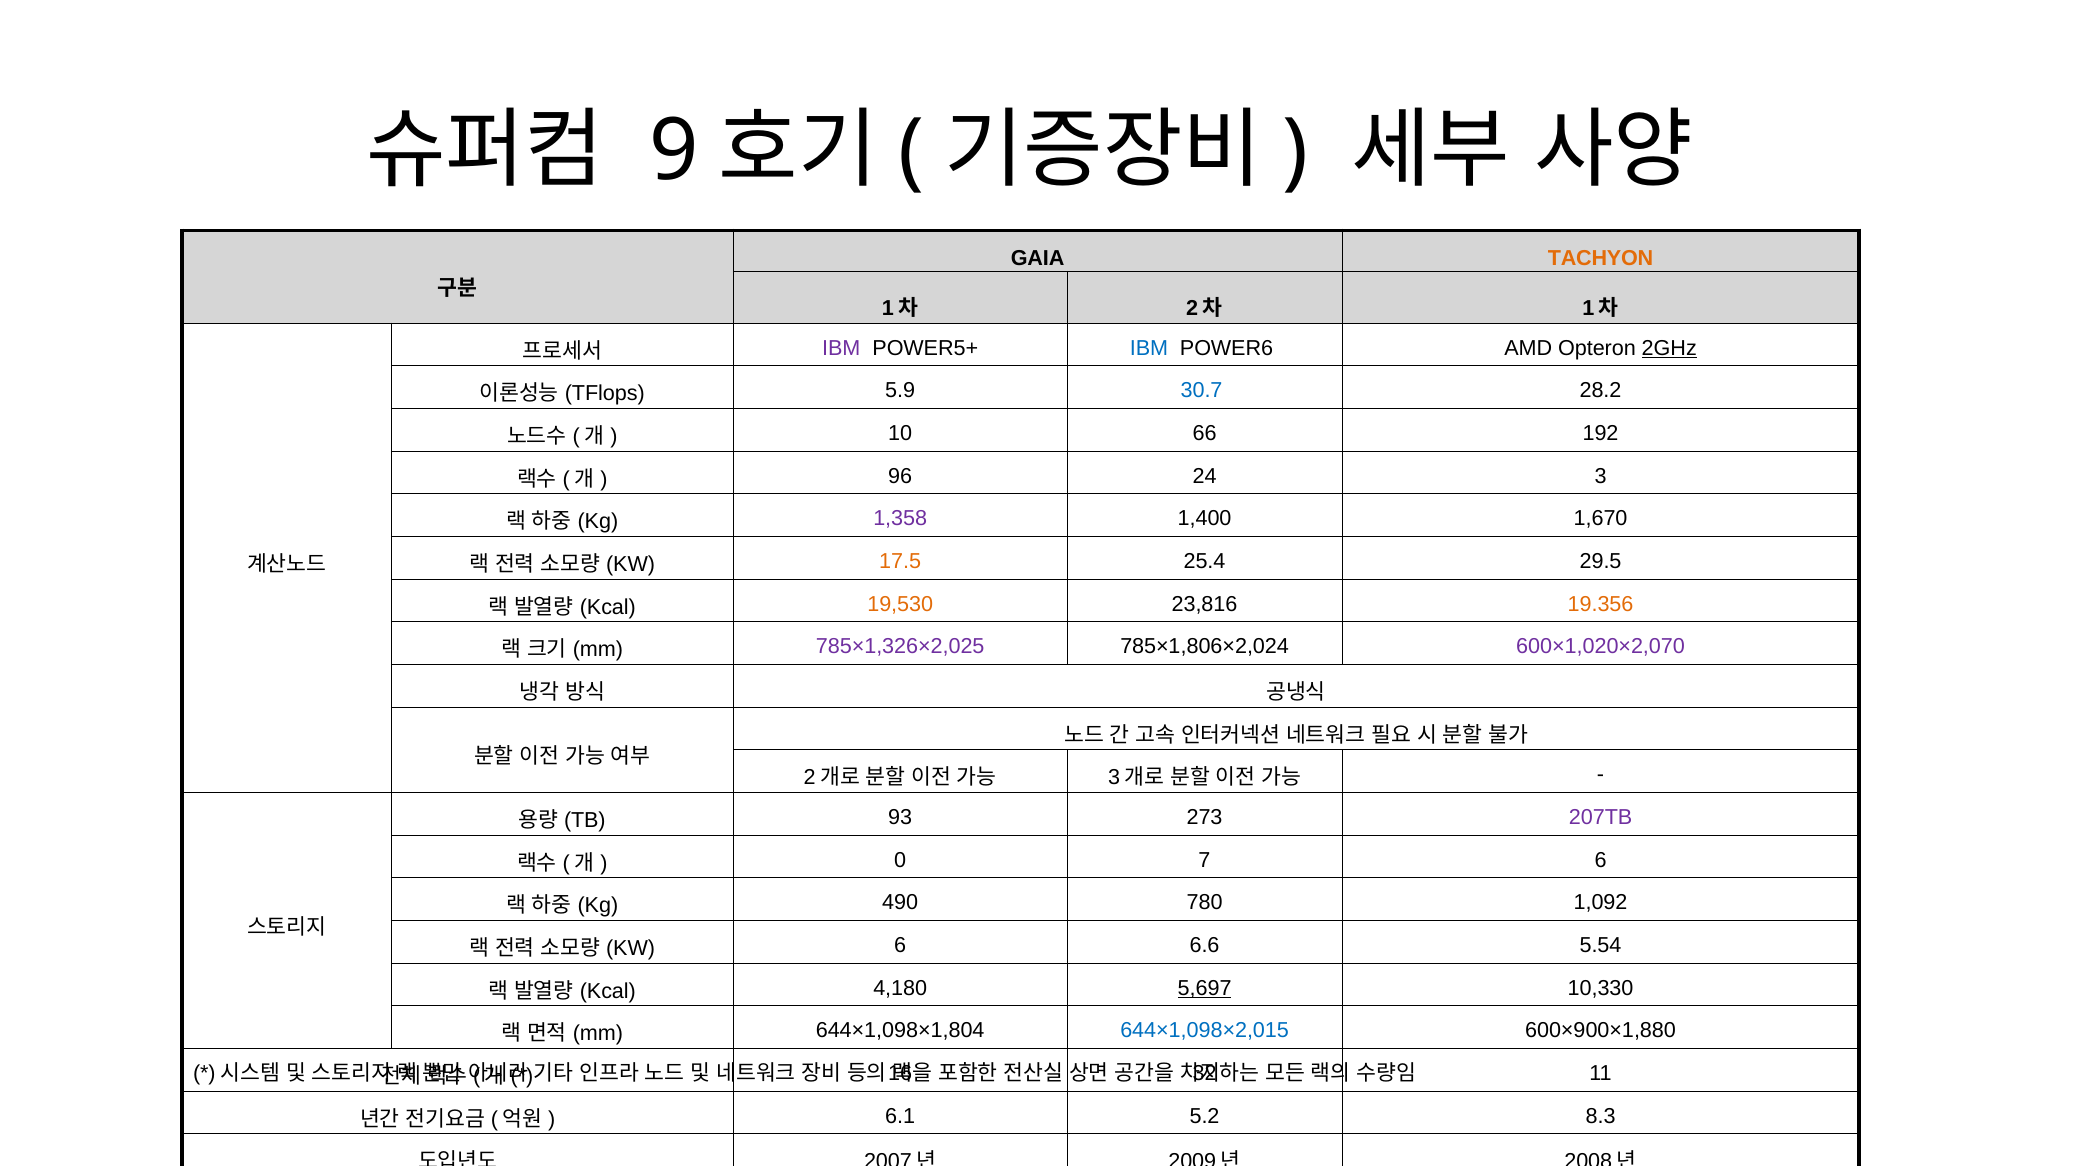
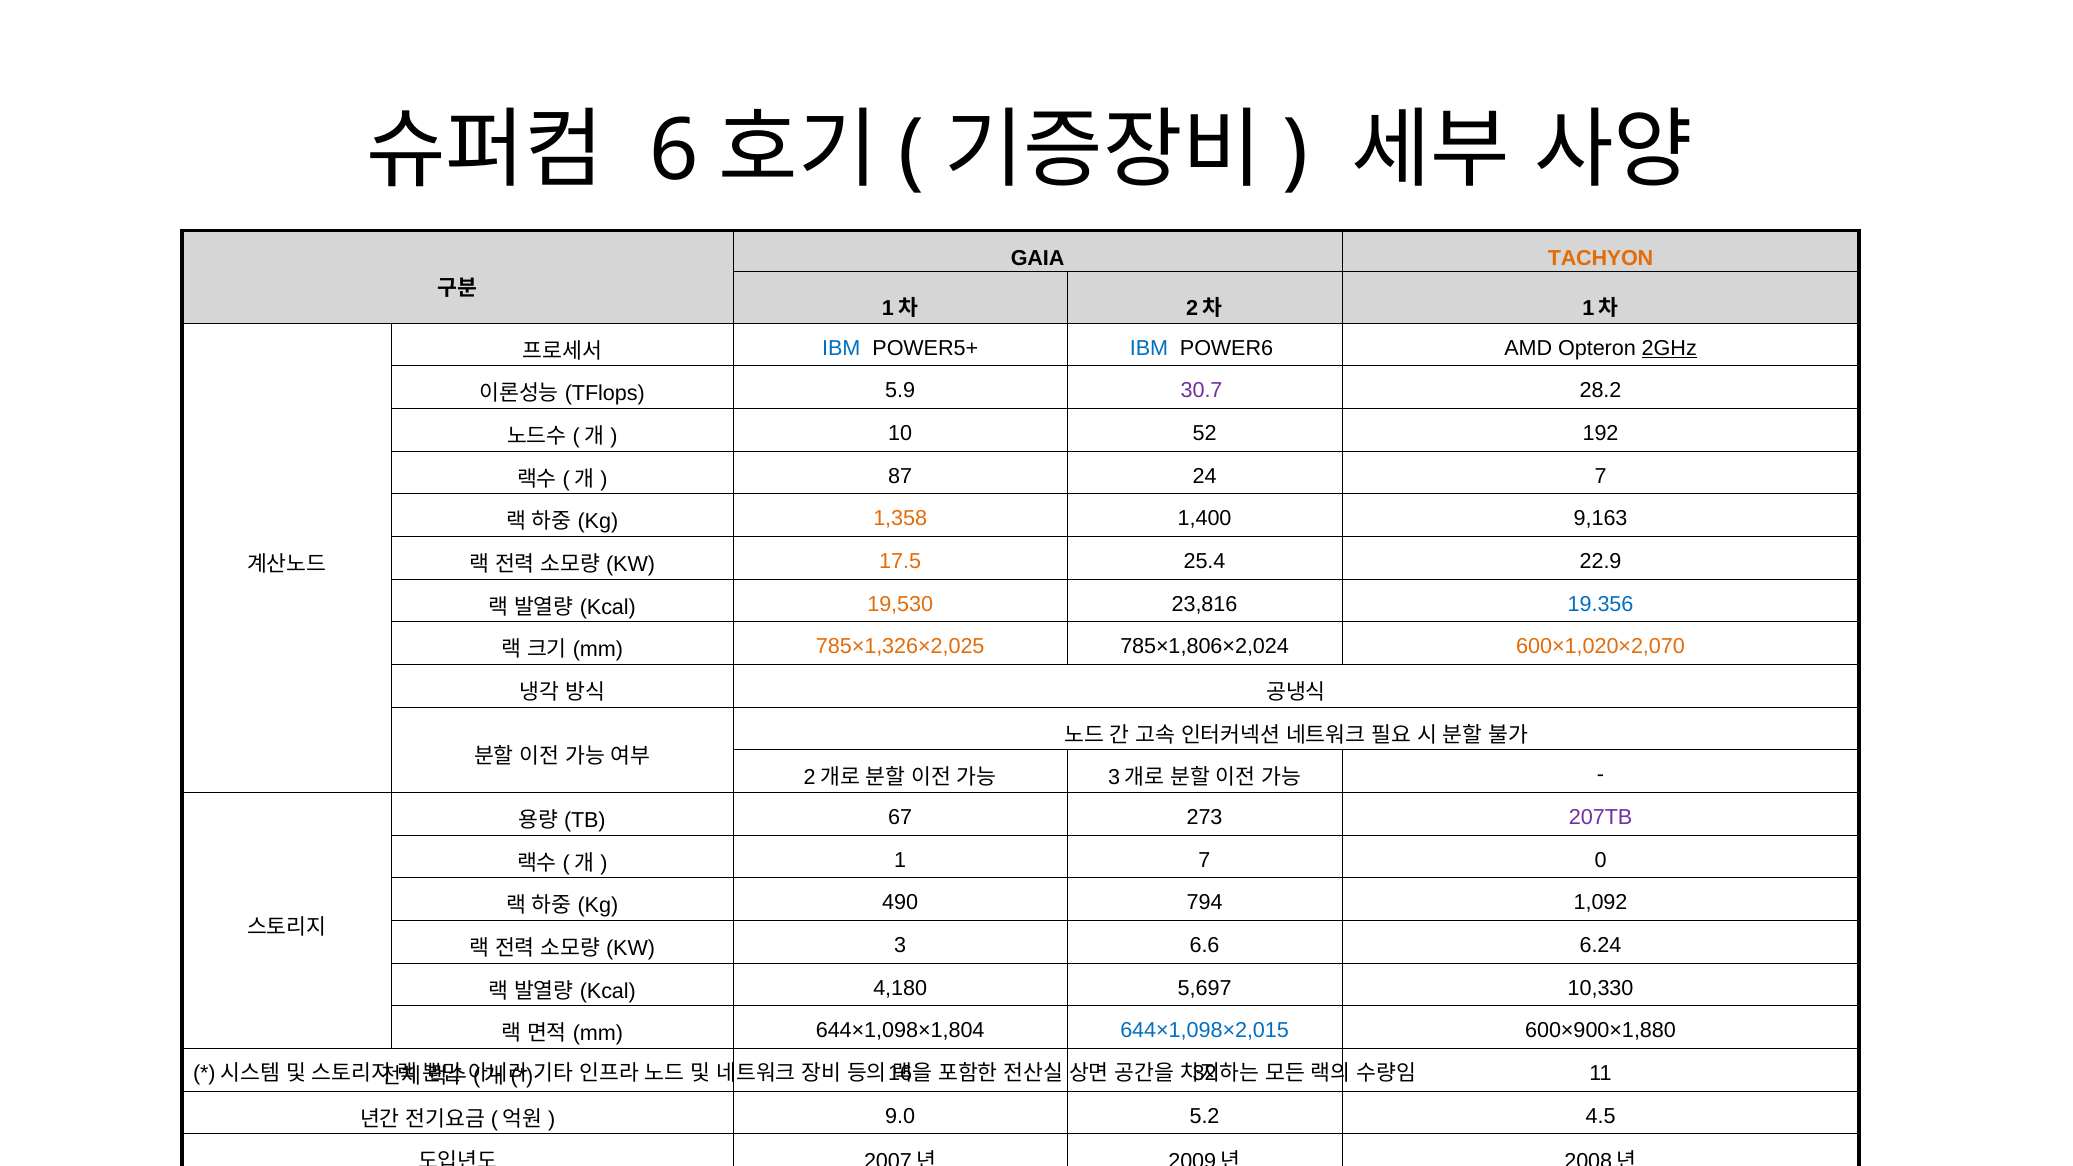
9: 9 -> 6
IBM at (841, 348) colour: purple -> blue
30.7 colour: blue -> purple
66: 66 -> 52
96: 96 -> 87
24 3: 3 -> 7
1,358 colour: purple -> orange
1,670: 1,670 -> 9,163
29.5: 29.5 -> 22.9
19.356 colour: orange -> blue
785×1,326×2,025 colour: purple -> orange
600×1,020×2,070 colour: purple -> orange
93: 93 -> 67
0: 0 -> 1
7 6: 6 -> 0
780: 780 -> 794
6 at (900, 945): 6 -> 3
5.54: 5.54 -> 6.24
5,697 underline: present -> none
6.1: 6.1 -> 9.0
8.3: 8.3 -> 4.5
